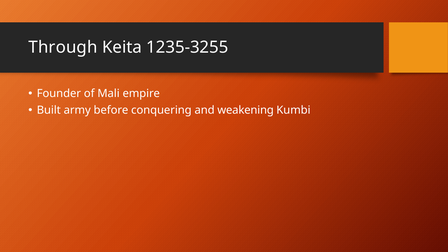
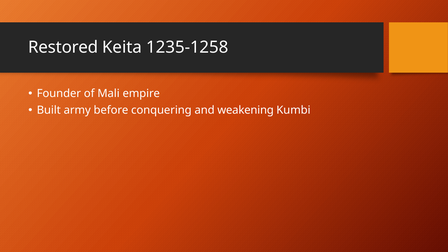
Through: Through -> Restored
1235-3255: 1235-3255 -> 1235-1258
